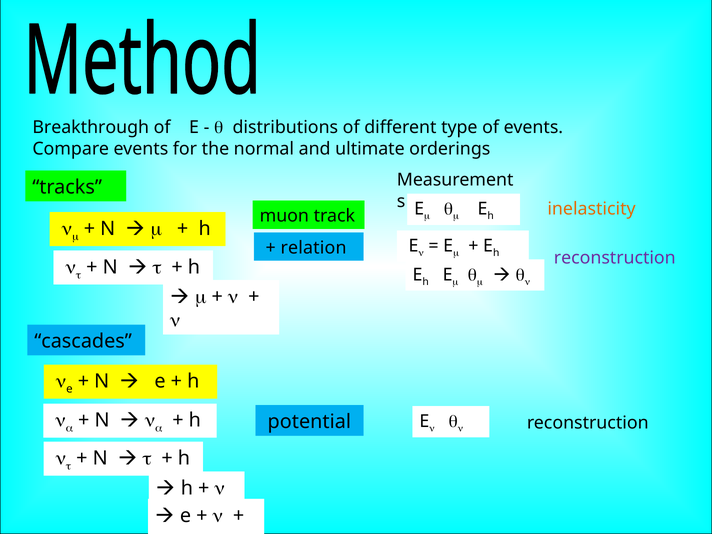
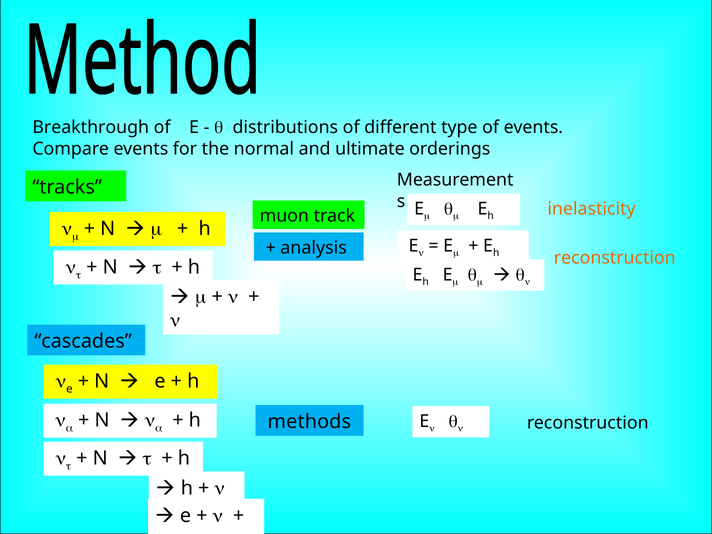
relation: relation -> analysis
reconstruction at (615, 258) colour: purple -> orange
potential: potential -> methods
